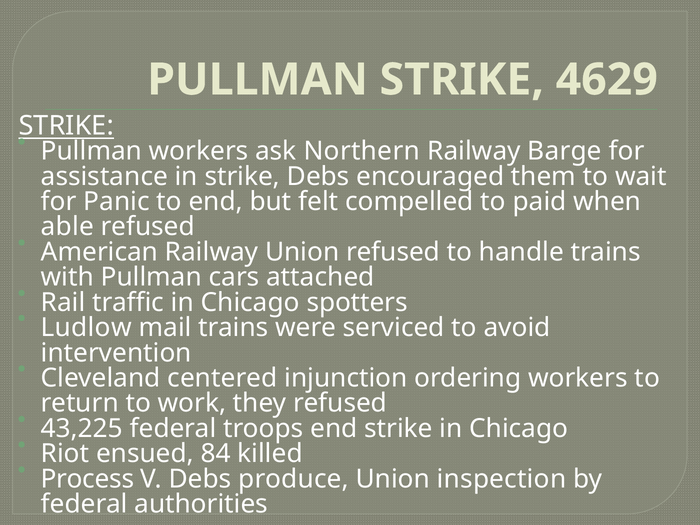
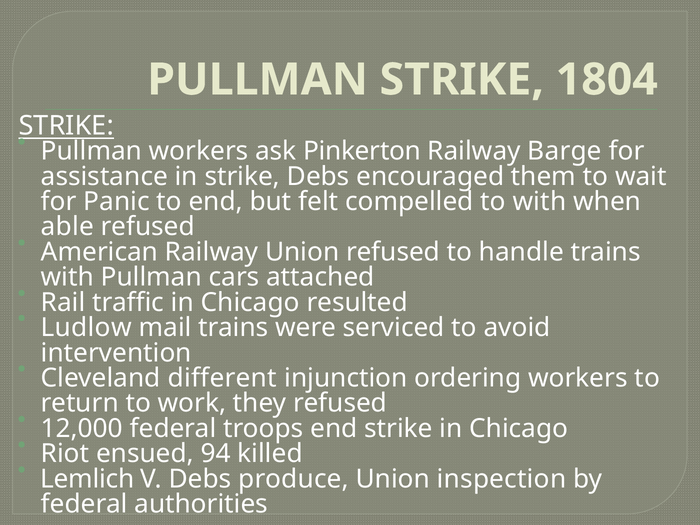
4629: 4629 -> 1804
Northern: Northern -> Pinkerton
to paid: paid -> with
spotters: spotters -> resulted
centered: centered -> different
43,225: 43,225 -> 12,000
84: 84 -> 94
Process: Process -> Lemlich
